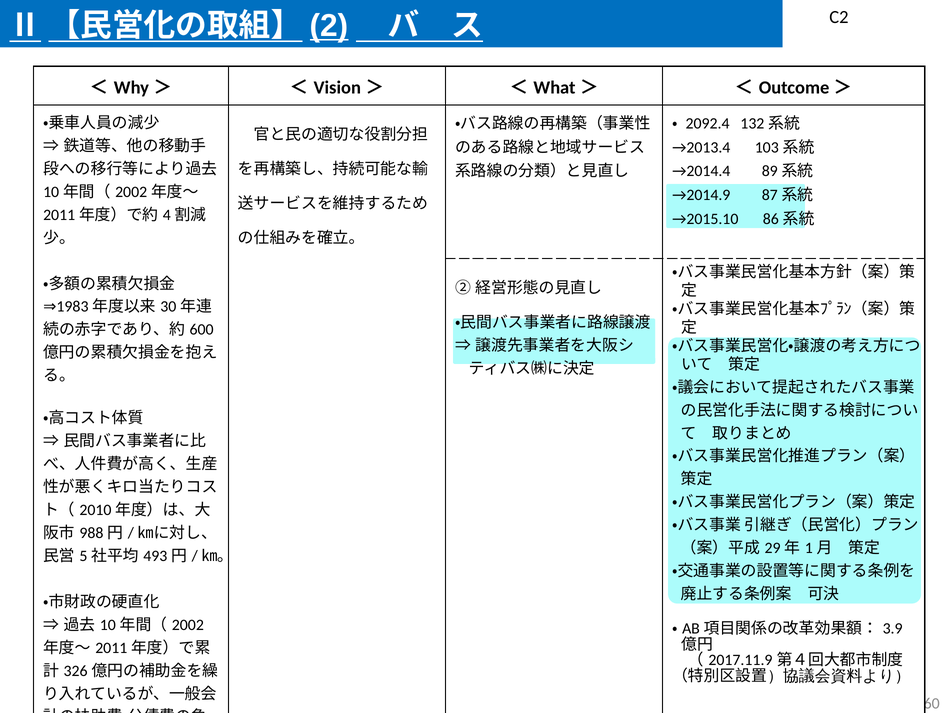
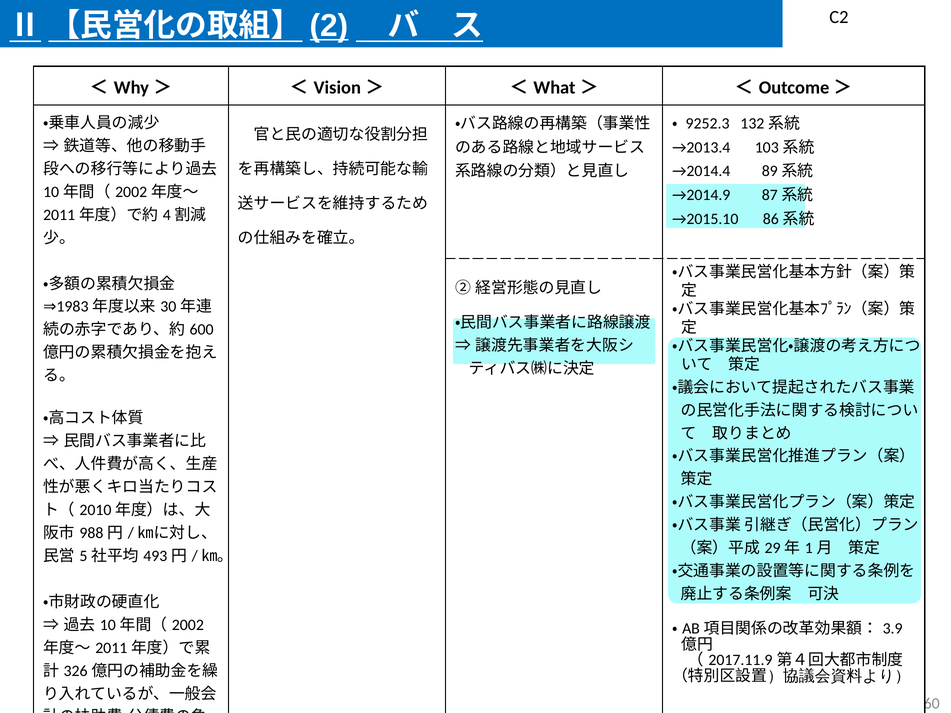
2092.4: 2092.4 -> 9252.3
